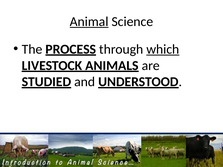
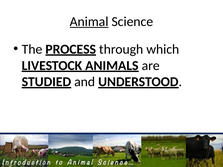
which underline: present -> none
